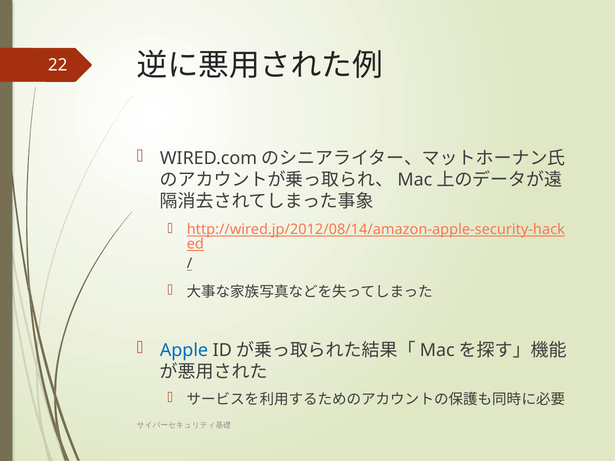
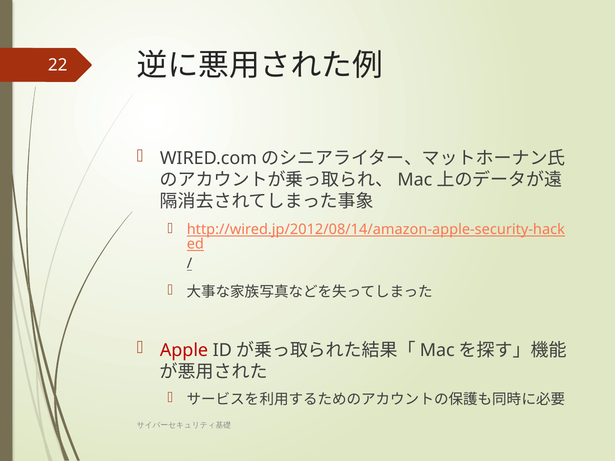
Apple colour: blue -> red
